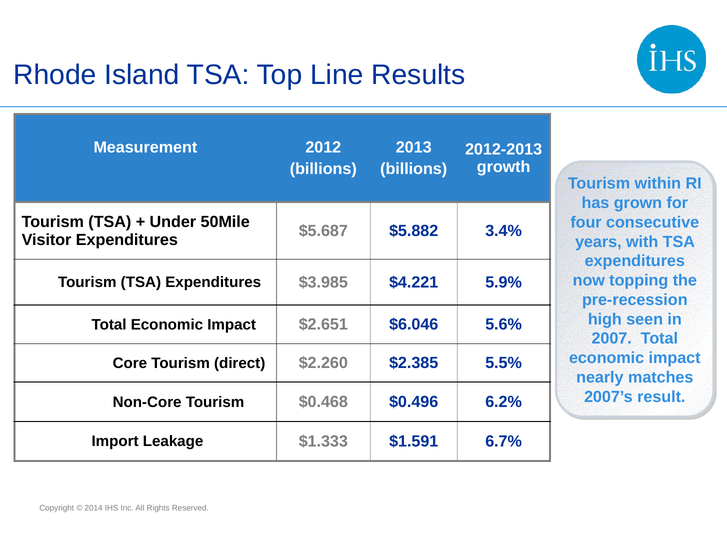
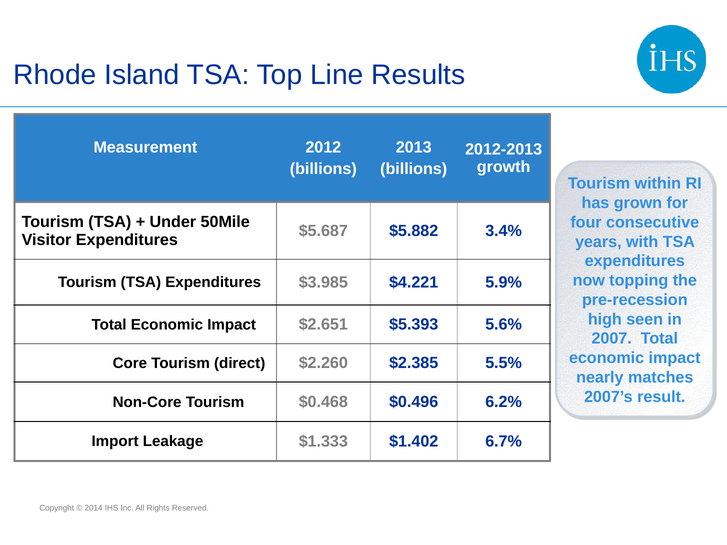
$6.046: $6.046 -> $5.393
$1.591: $1.591 -> $1.402
